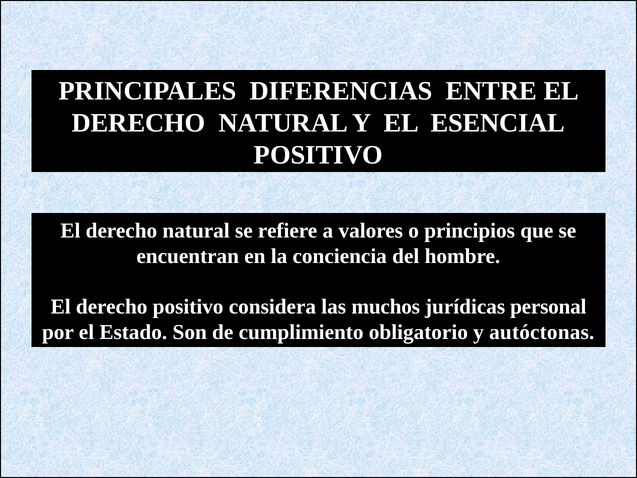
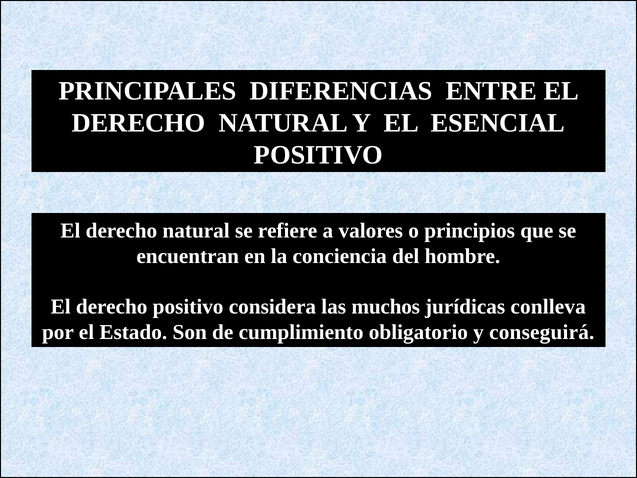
personal: personal -> conlleva
autóctonas: autóctonas -> conseguirá
